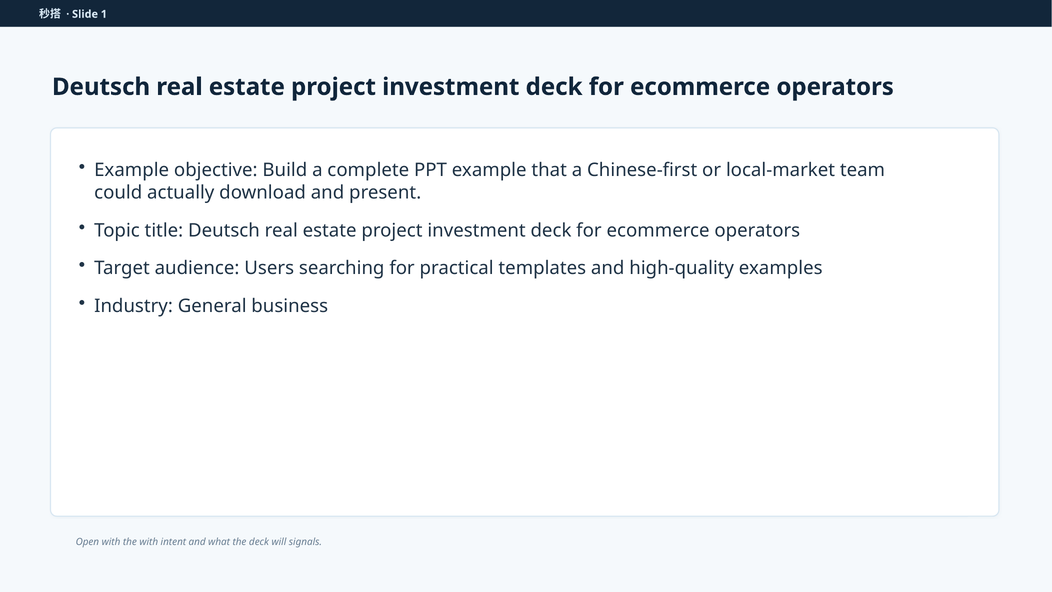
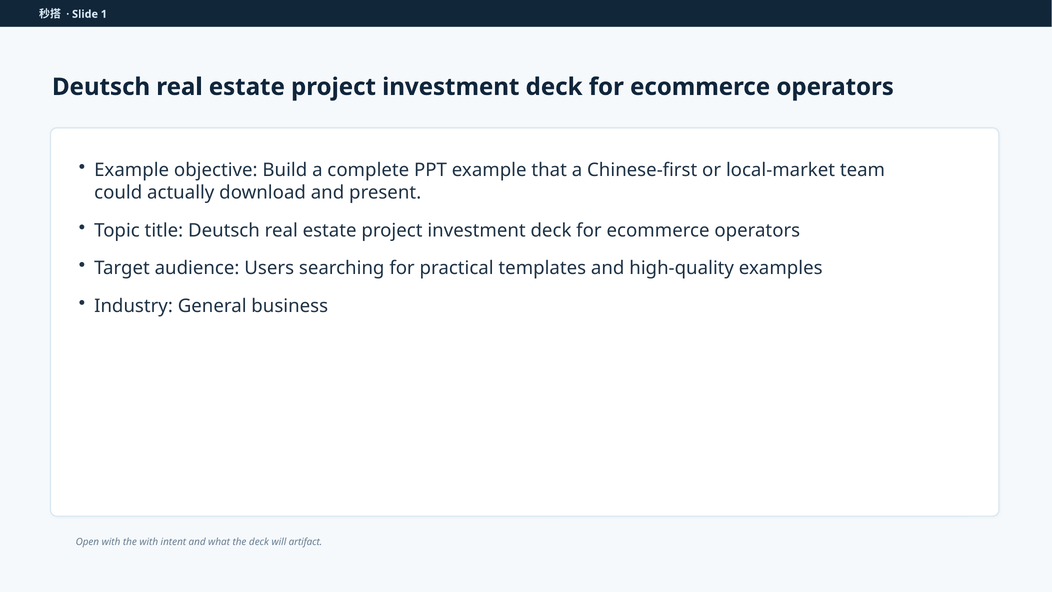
signals: signals -> artifact
